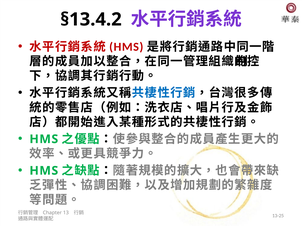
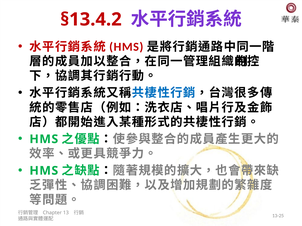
§13.4.2 colour: black -> red
